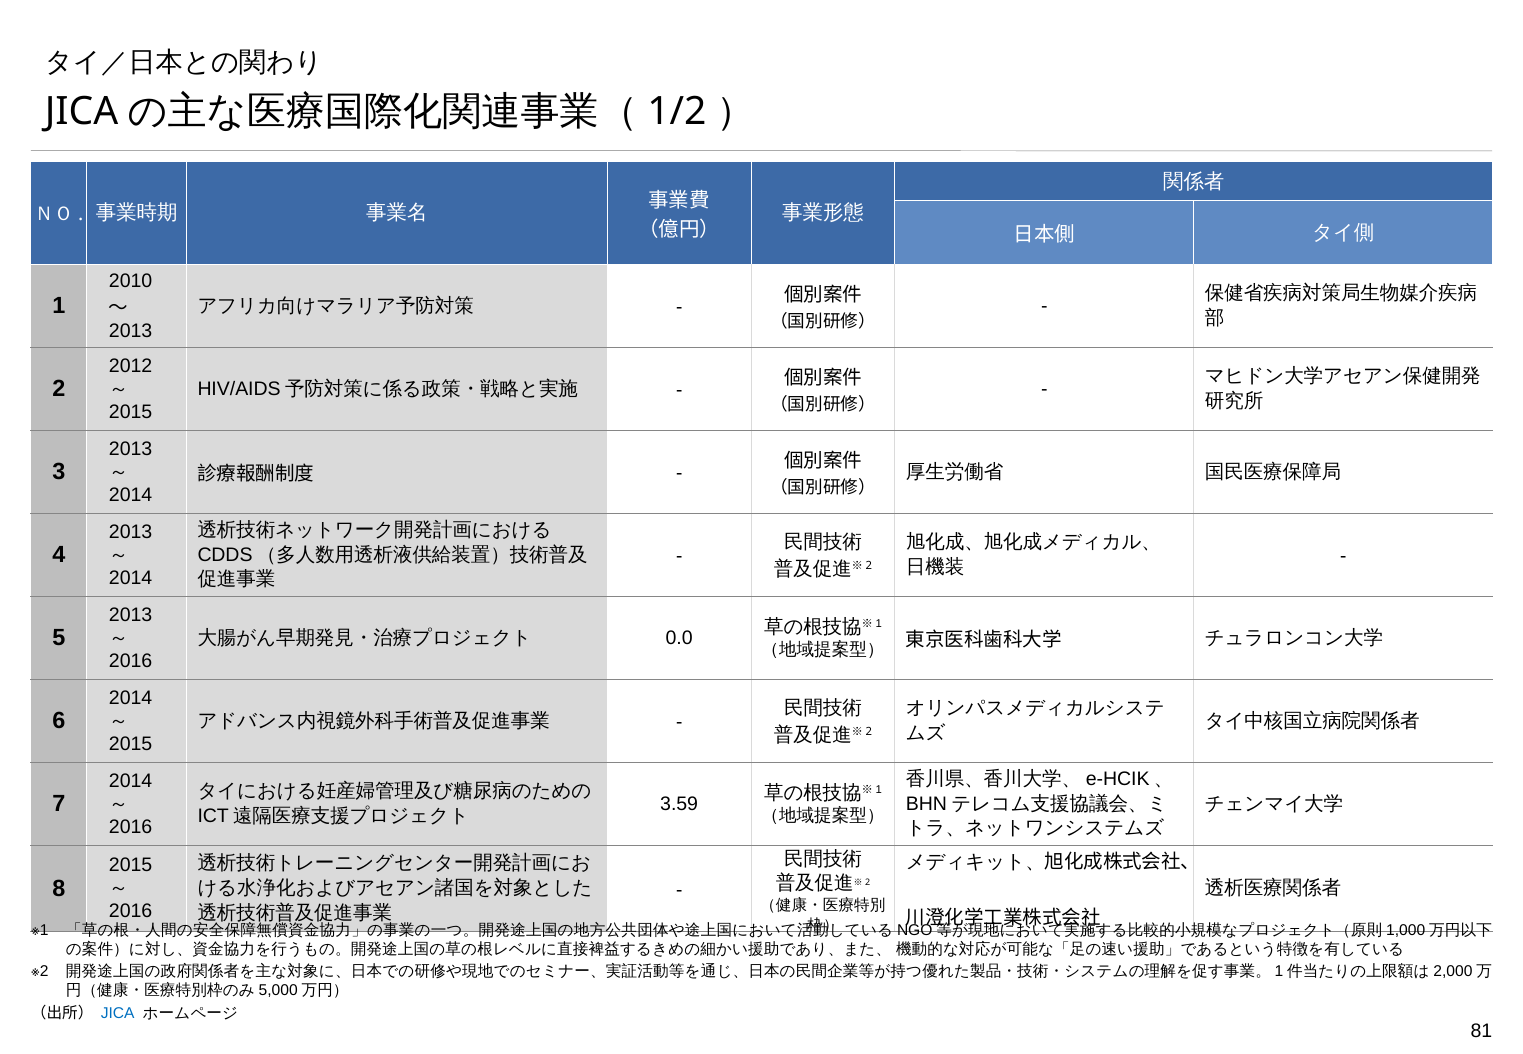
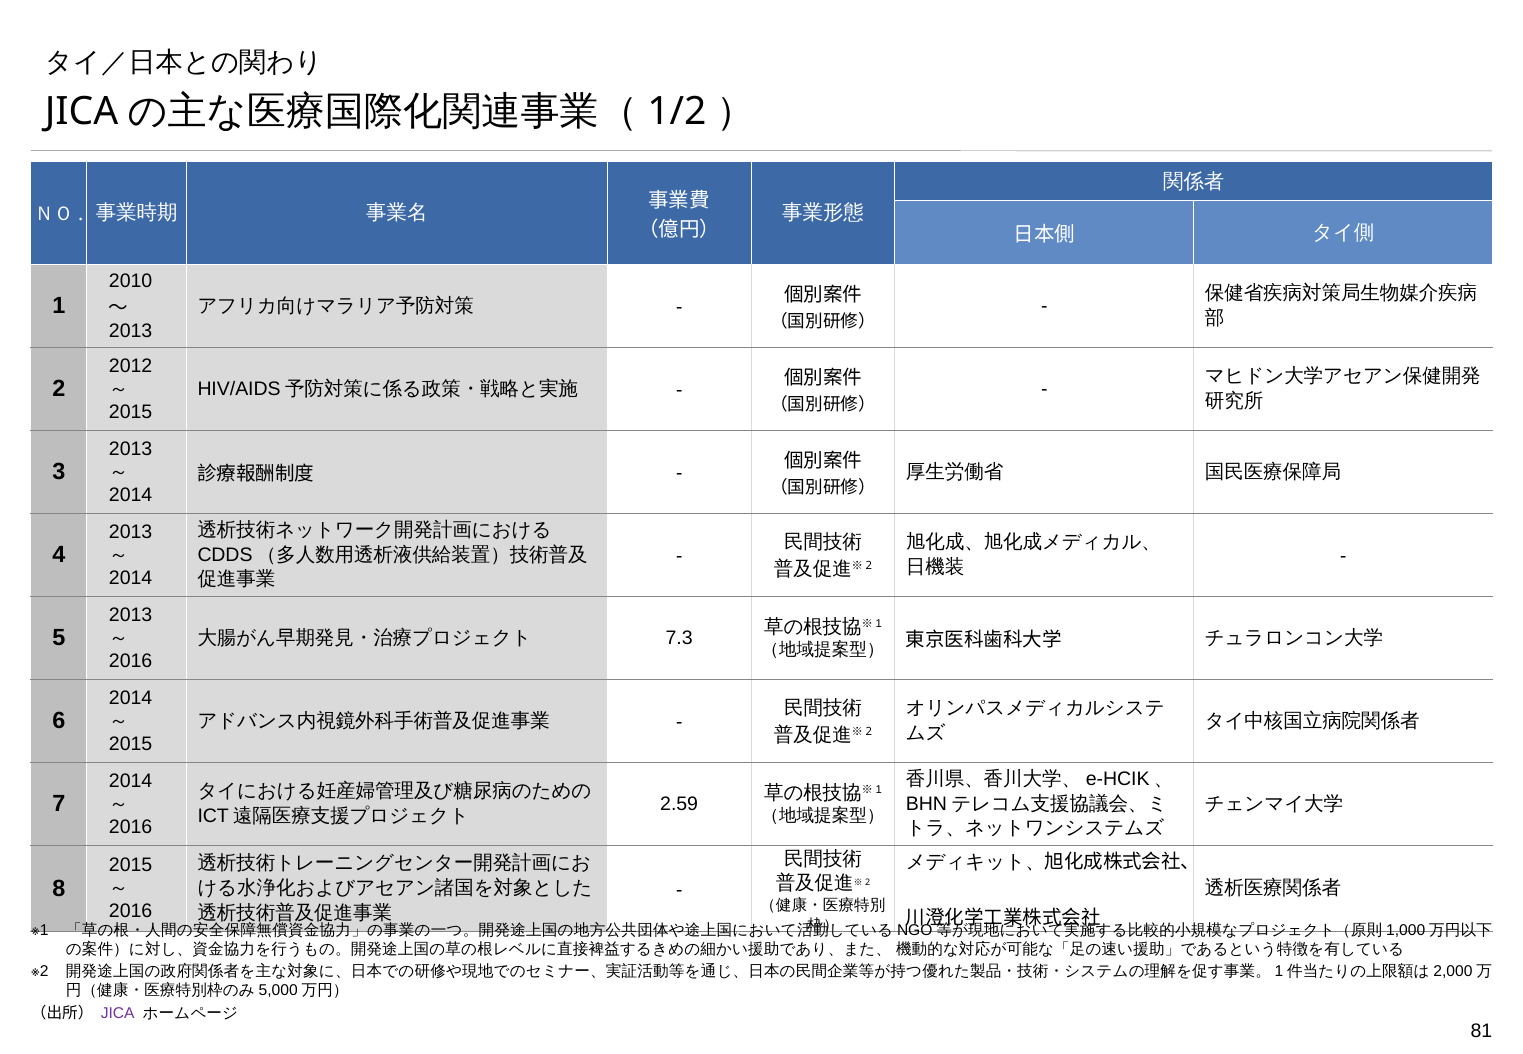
0.0: 0.0 -> 7.3
3.59: 3.59 -> 2.59
JICA colour: blue -> purple
